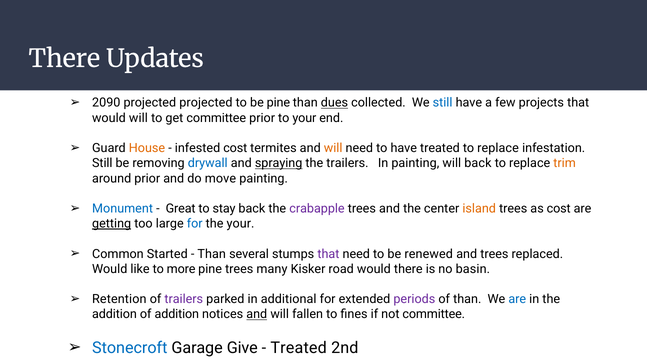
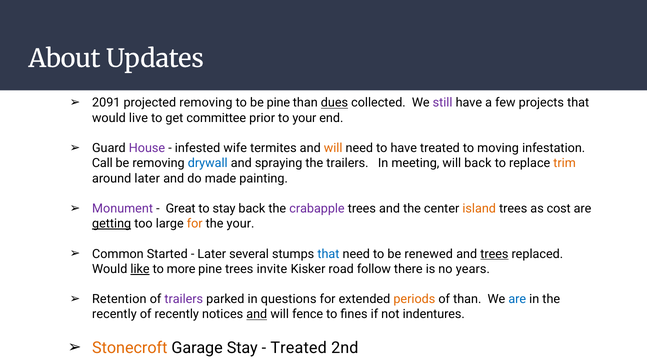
There at (64, 59): There -> About
2090: 2090 -> 2091
projected projected: projected -> removing
still at (443, 103) colour: blue -> purple
would will: will -> live
House colour: orange -> purple
infested cost: cost -> wife
treated to replace: replace -> moving
Still at (102, 163): Still -> Call
spraying underline: present -> none
In painting: painting -> meeting
around prior: prior -> later
move: move -> made
Monument colour: blue -> purple
for at (195, 224) colour: blue -> orange
Than at (212, 254): Than -> Later
that at (328, 254) colour: purple -> blue
trees at (494, 254) underline: none -> present
like underline: none -> present
many: many -> invite
road would: would -> follow
basin: basin -> years
additional: additional -> questions
periods colour: purple -> orange
addition at (114, 314): addition -> recently
of addition: addition -> recently
fallen: fallen -> fence
not committee: committee -> indentures
Stonecroft colour: blue -> orange
Garage Give: Give -> Stay
